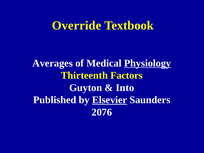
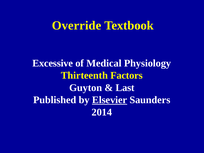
Averages: Averages -> Excessive
Physiology underline: present -> none
Into: Into -> Last
2076: 2076 -> 2014
